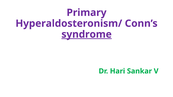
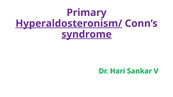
Hyperaldosteronism/ underline: none -> present
